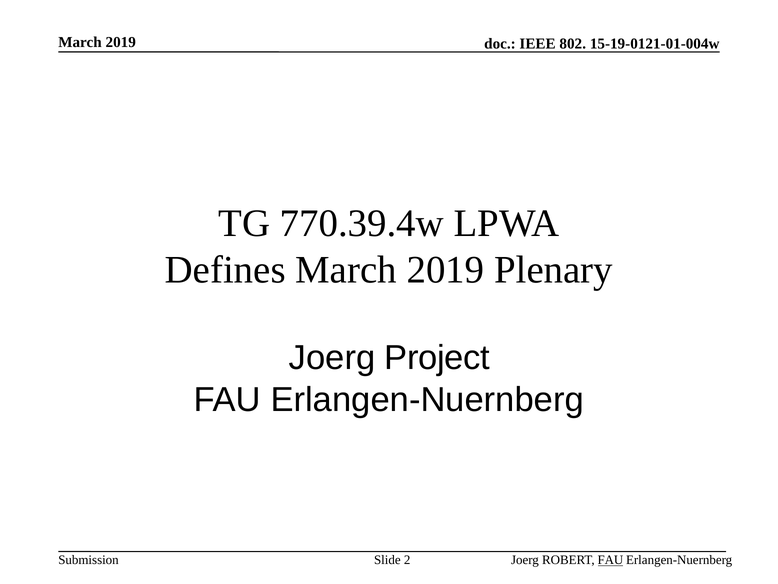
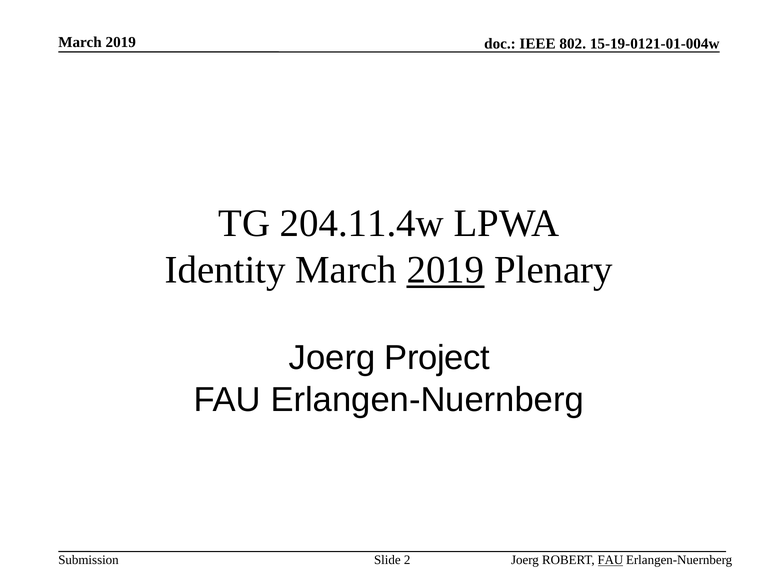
770.39.4w: 770.39.4w -> 204.11.4w
Defines: Defines -> Identity
2019 at (445, 270) underline: none -> present
